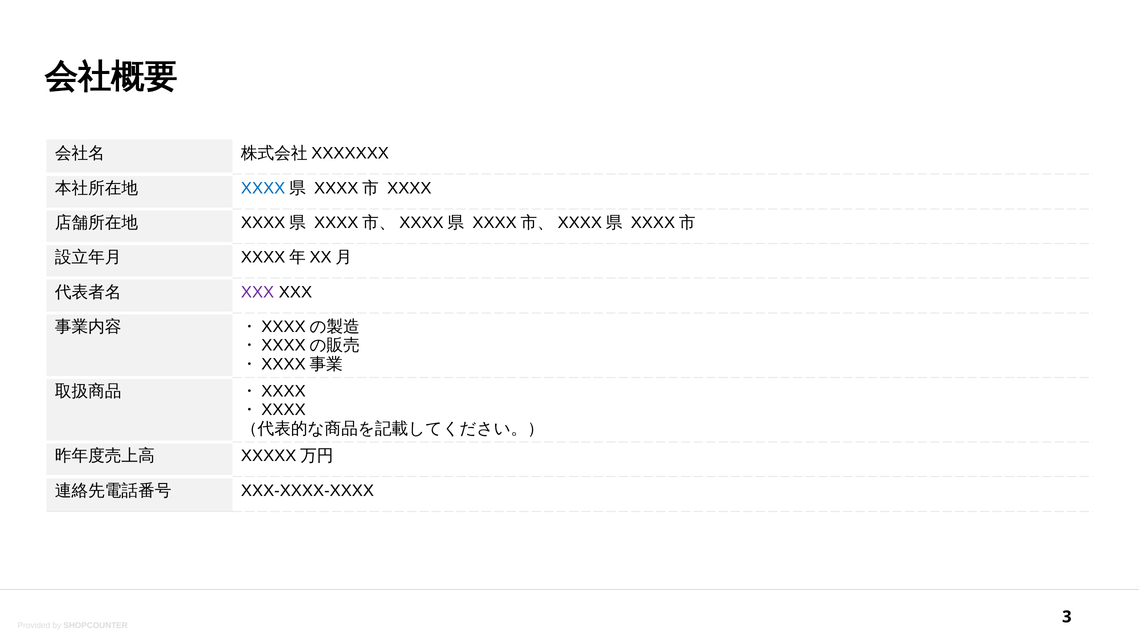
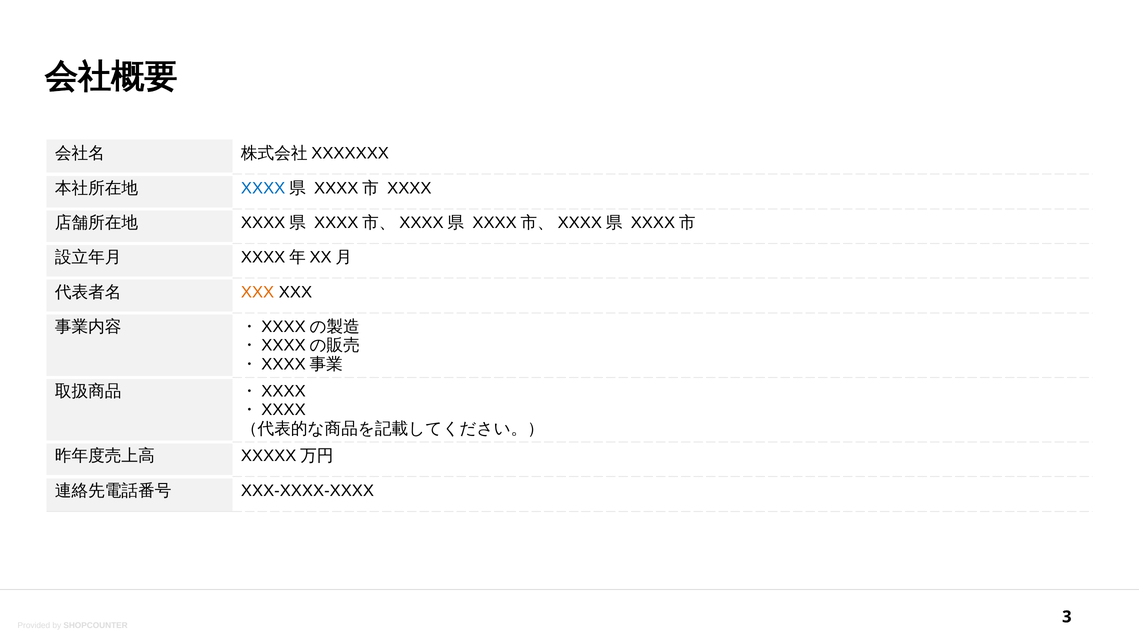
XXX at (258, 292) colour: purple -> orange
